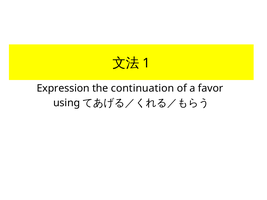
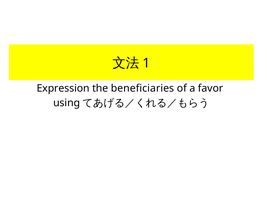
continuation: continuation -> beneficiaries
